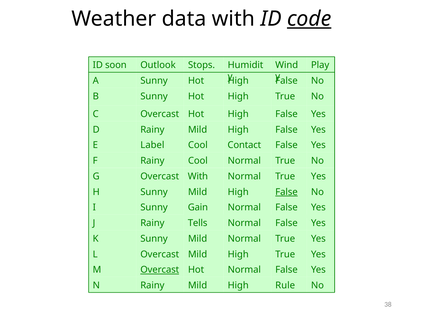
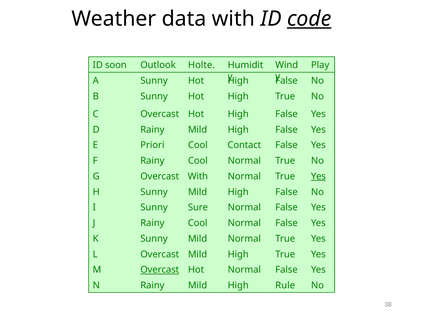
Stops: Stops -> Holte
Label: Label -> Priori
Yes at (318, 176) underline: none -> present
False at (287, 192) underline: present -> none
Gain: Gain -> Sure
Tells at (198, 223): Tells -> Cool
